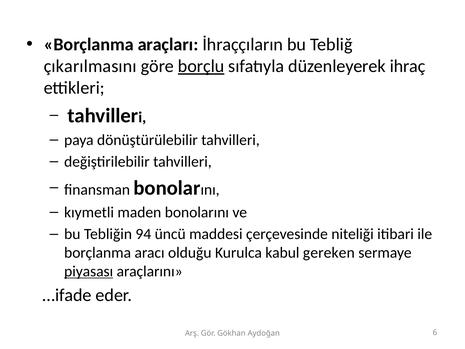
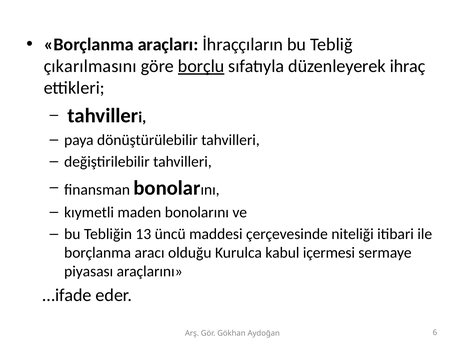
94: 94 -> 13
gereken: gereken -> içermesi
piyasası underline: present -> none
